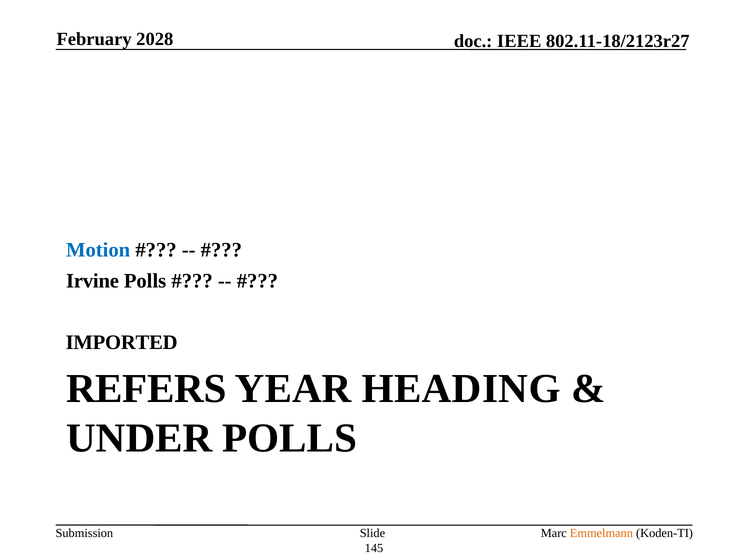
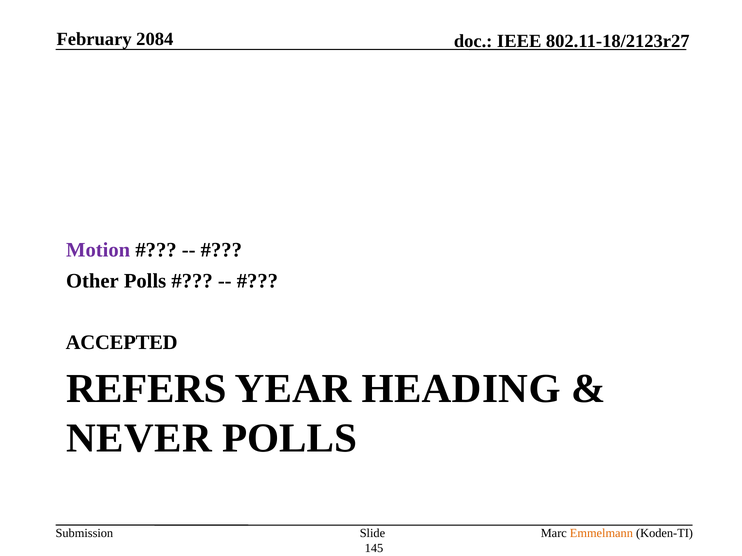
2028: 2028 -> 2084
Motion colour: blue -> purple
Irvine: Irvine -> Other
IMPORTED: IMPORTED -> ACCEPTED
UNDER: UNDER -> NEVER
